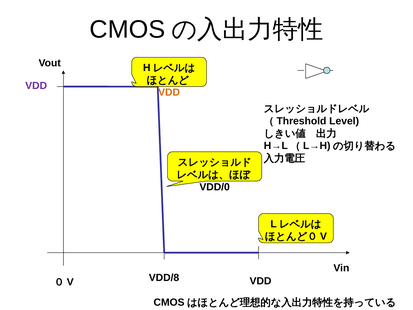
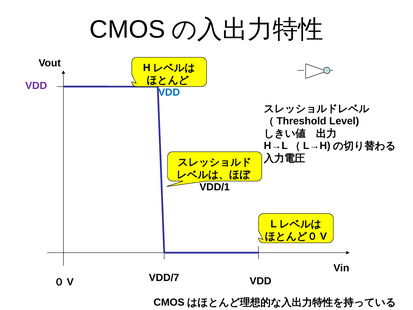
VDD at (169, 92) colour: orange -> blue
VDD/0: VDD/0 -> VDD/1
VDD/8: VDD/8 -> VDD/7
